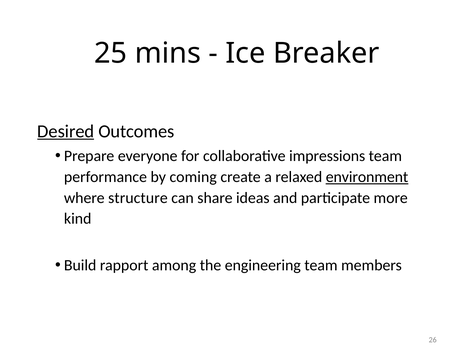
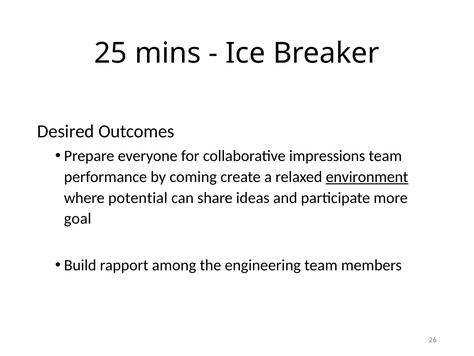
Desired underline: present -> none
structure: structure -> potential
kind: kind -> goal
